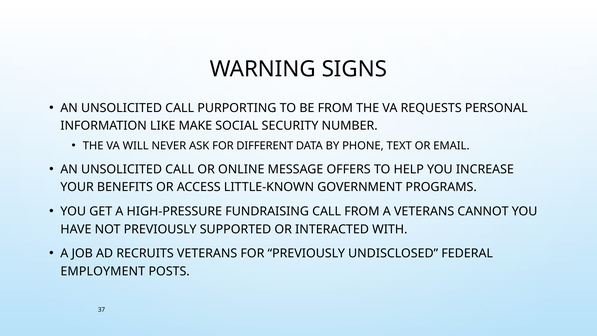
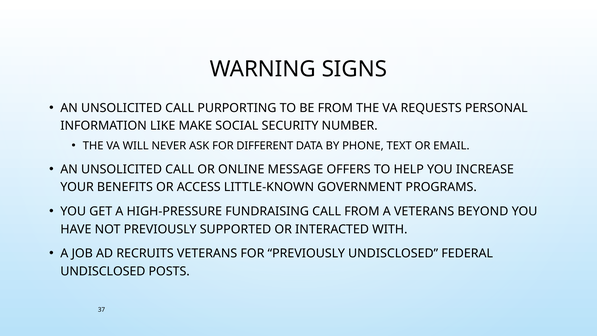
CANNOT: CANNOT -> BEYOND
EMPLOYMENT at (103, 271): EMPLOYMENT -> UNDISCLOSED
